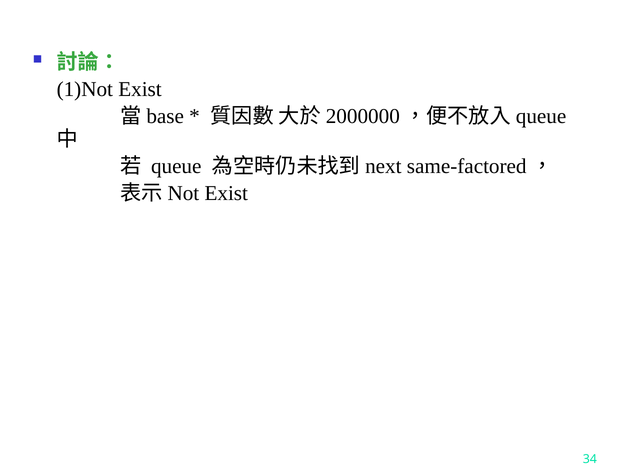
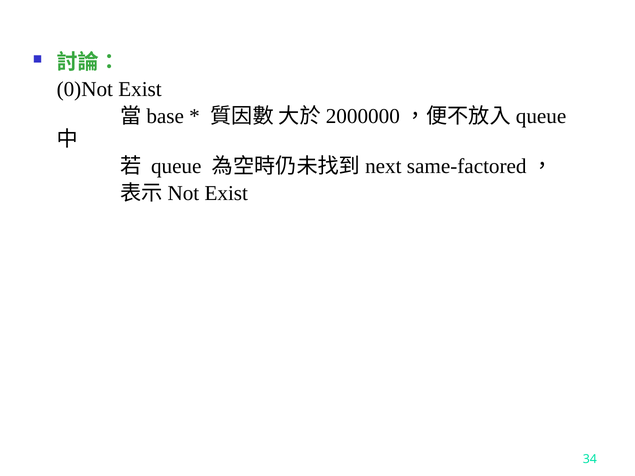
1)Not: 1)Not -> 0)Not
